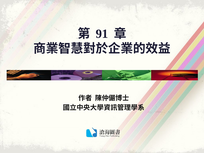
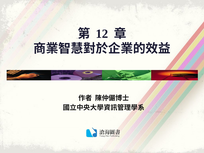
91: 91 -> 12
